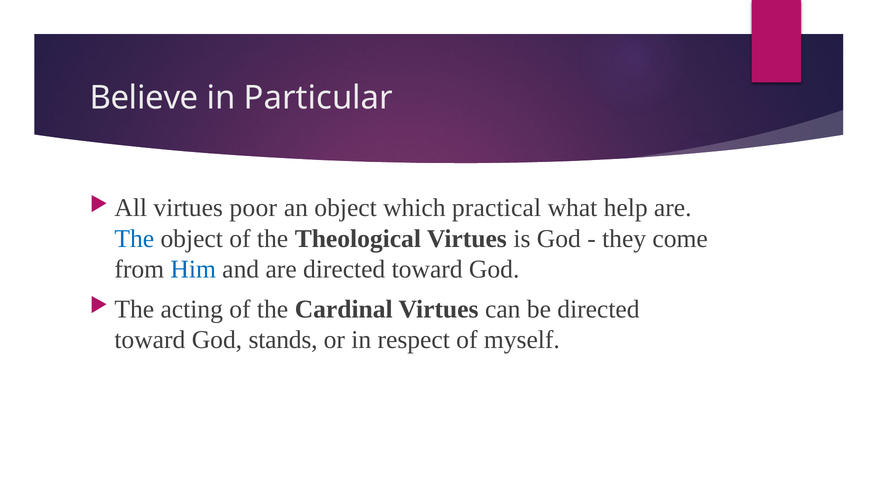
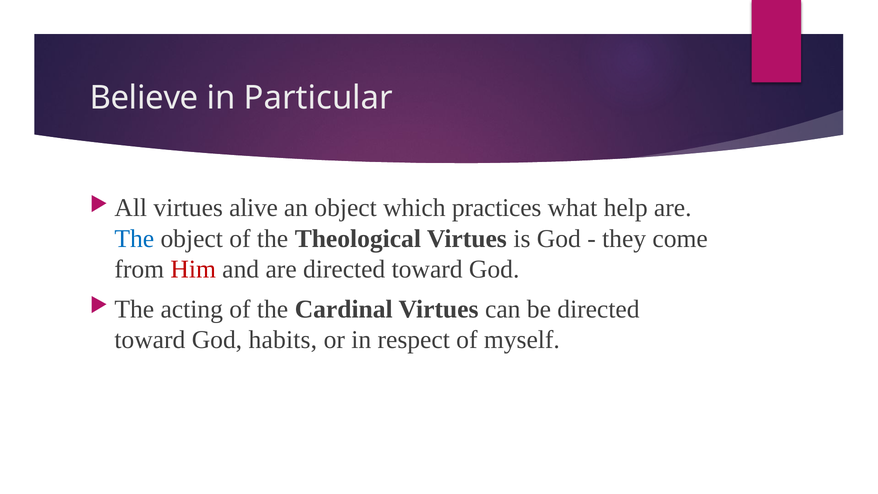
poor: poor -> alive
practical: practical -> practices
Him colour: blue -> red
stands: stands -> habits
